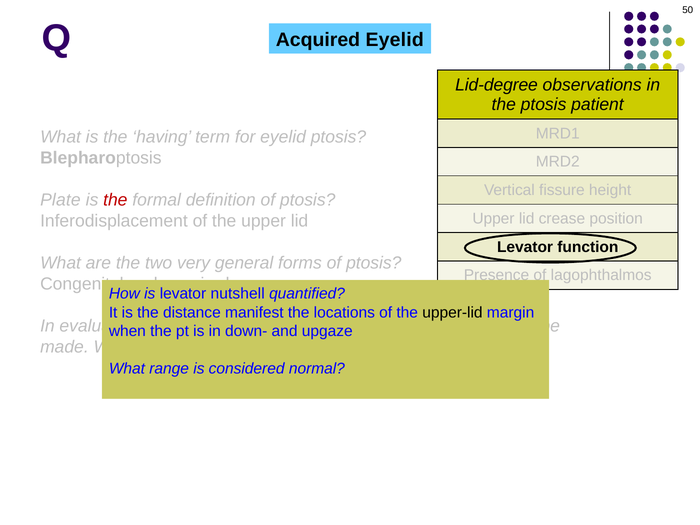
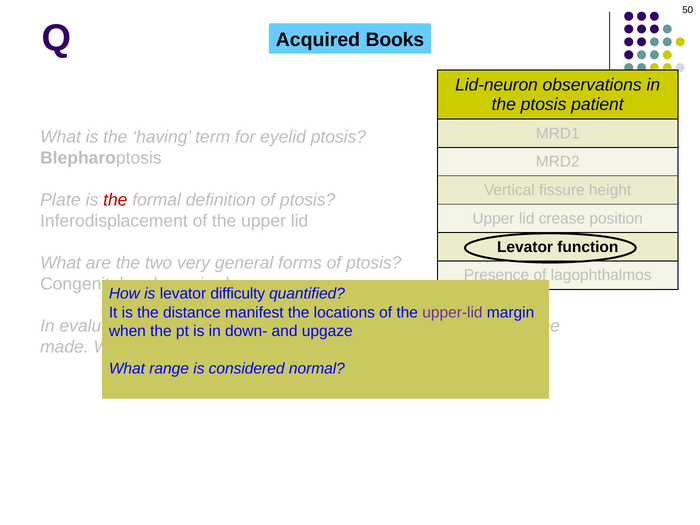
Acquired Eyelid: Eyelid -> Books
Lid-degree: Lid-degree -> Lid-neuron
nutshell: nutshell -> difficulty
upper-lid colour: black -> purple
